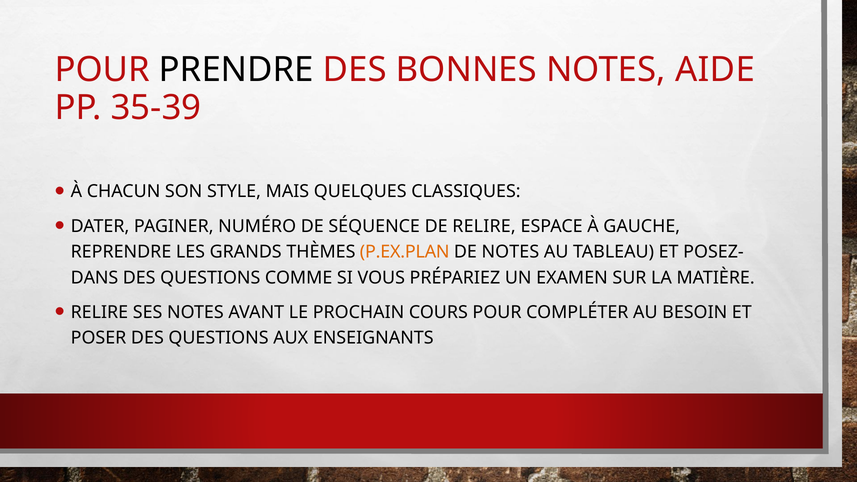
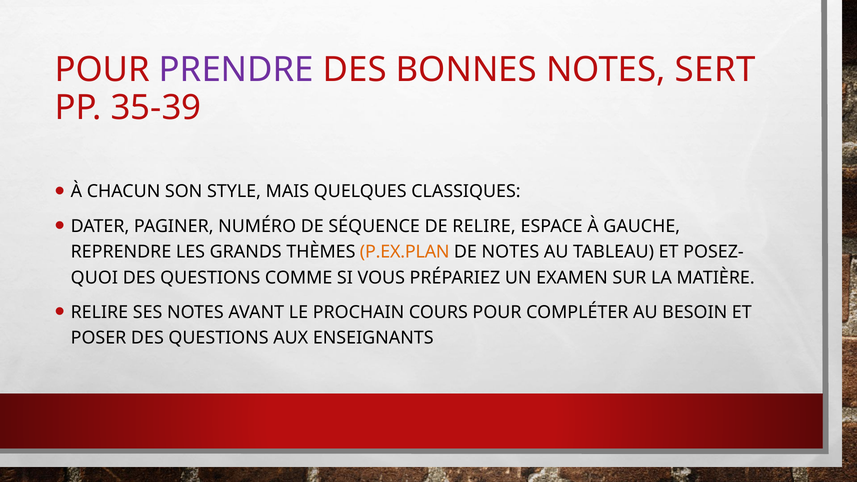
PRENDRE colour: black -> purple
AIDE: AIDE -> SERT
DANS: DANS -> QUOI
